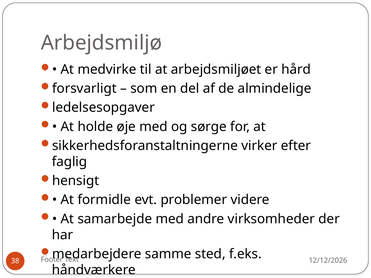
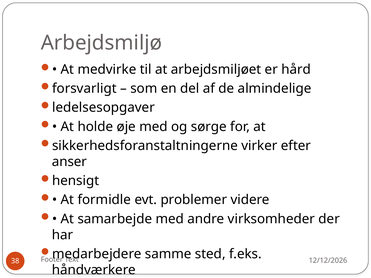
faglig: faglig -> anser
